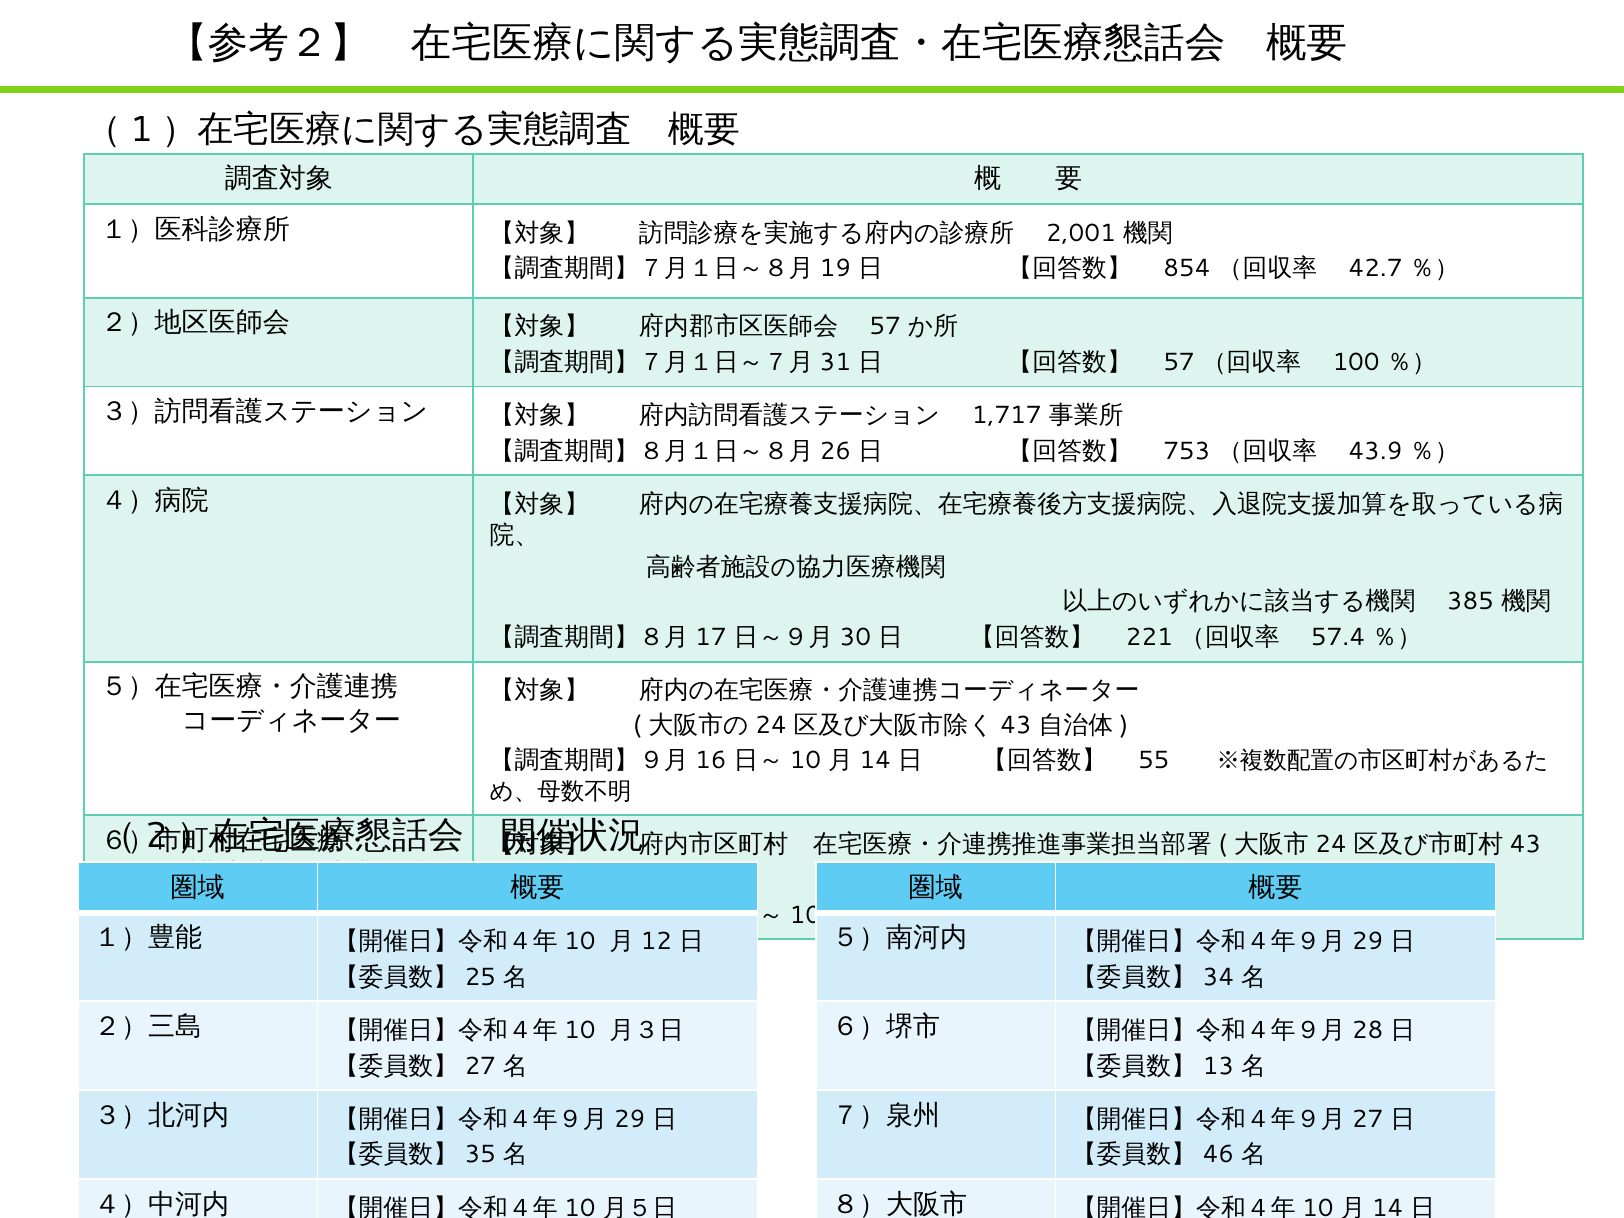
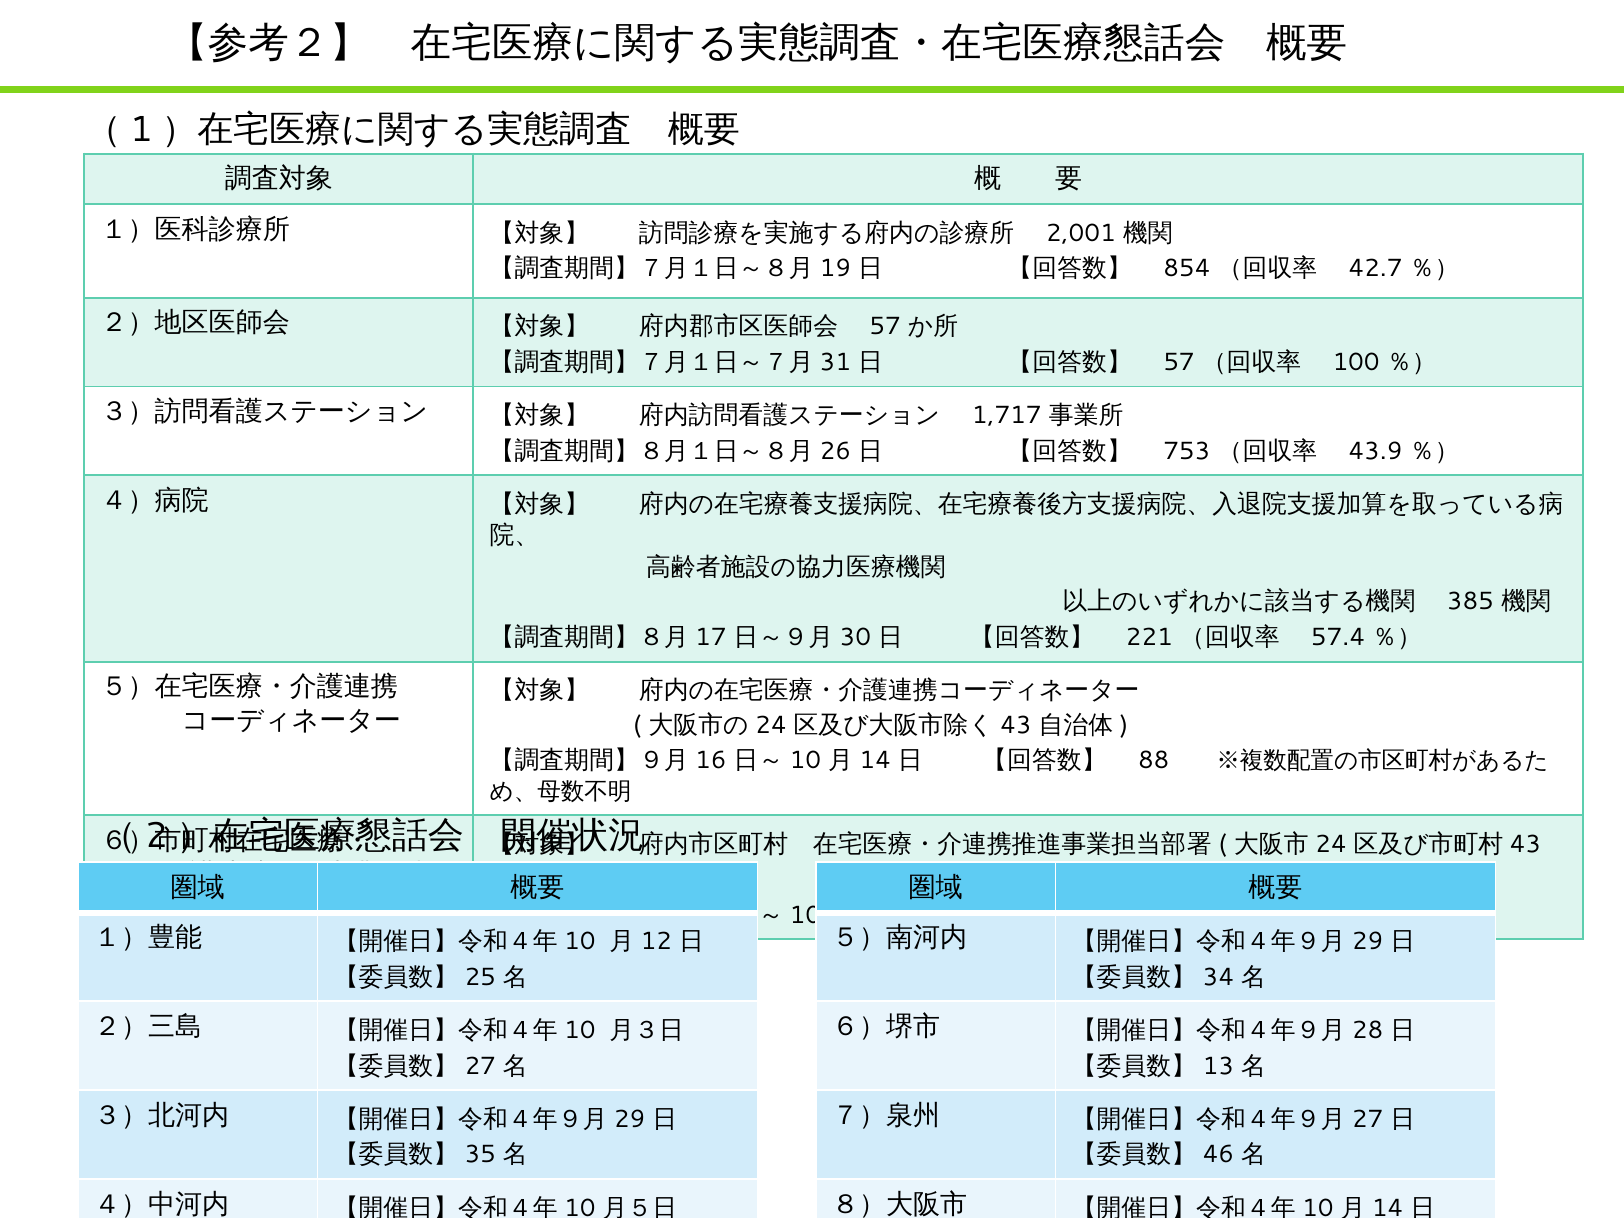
55: 55 -> 88
